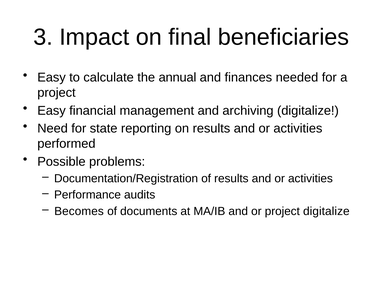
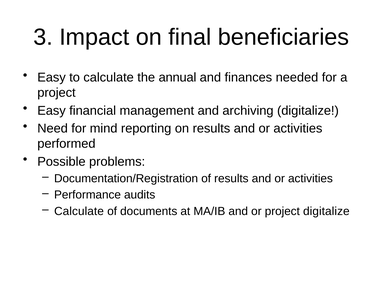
state: state -> mind
Becomes at (79, 211): Becomes -> Calculate
